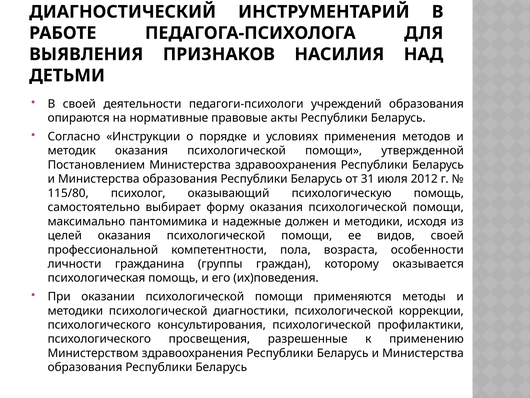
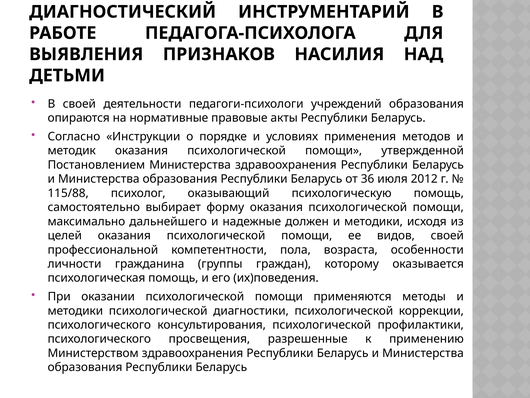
31: 31 -> 36
115/80: 115/80 -> 115/88
пантомимика: пантомимика -> дальнейшего
